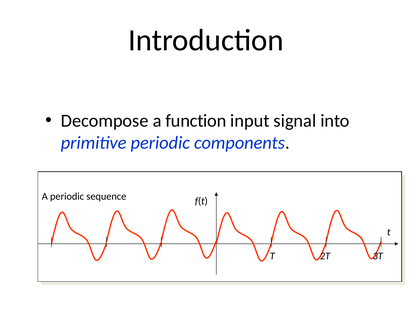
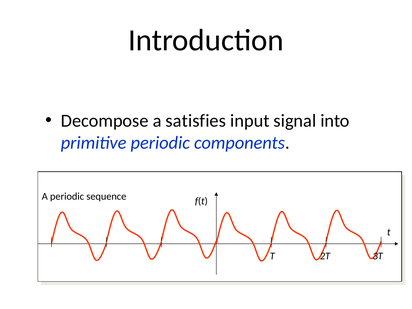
function: function -> satisfies
